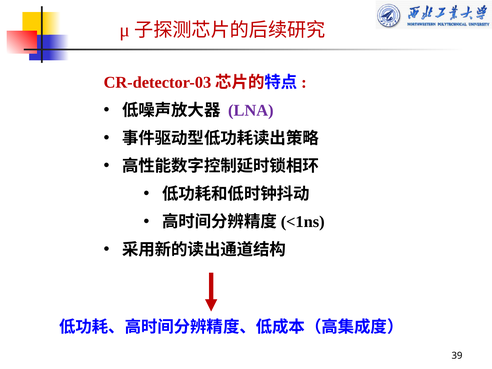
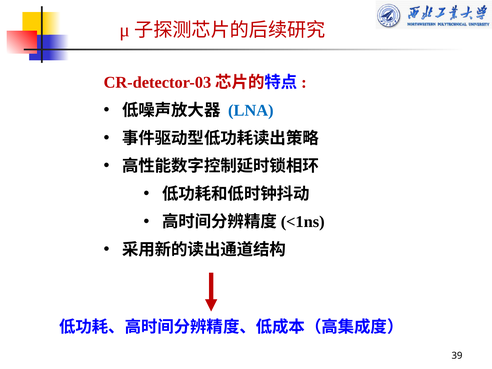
LNA colour: purple -> blue
